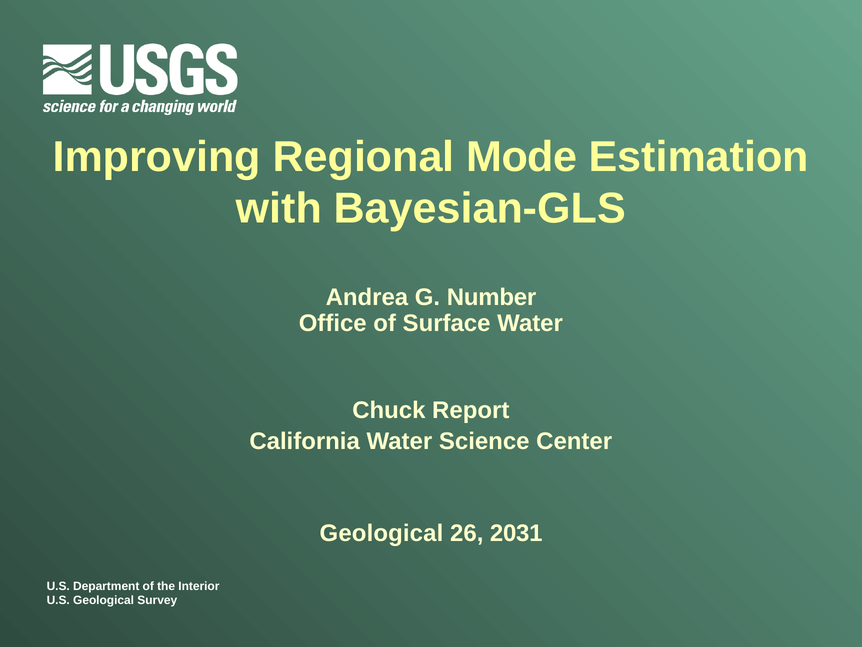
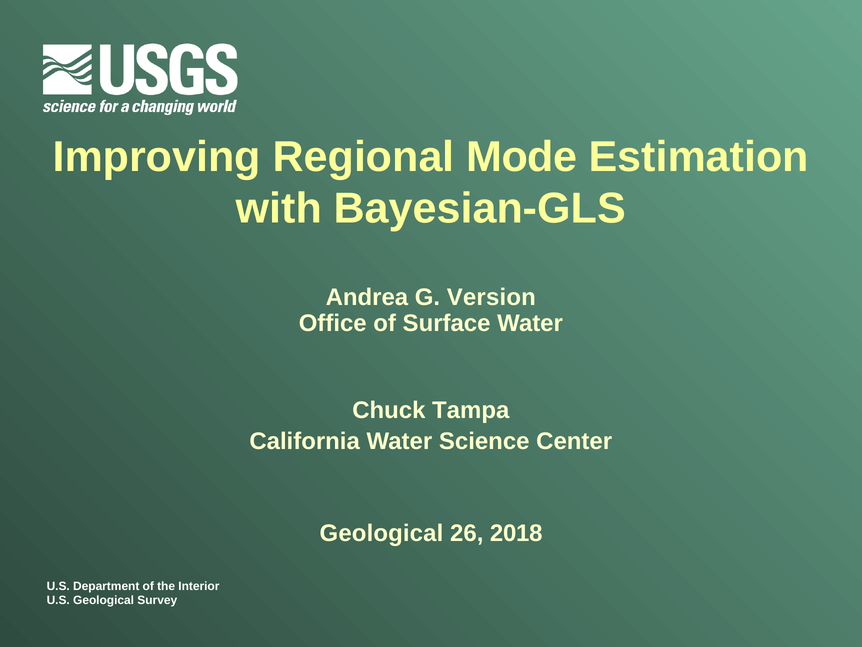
Number: Number -> Version
Report: Report -> Tampa
2031: 2031 -> 2018
